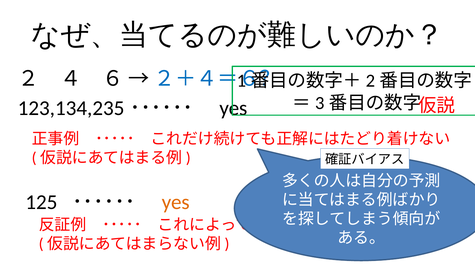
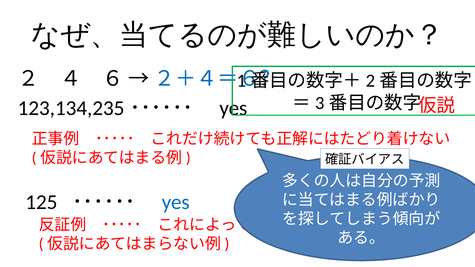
yes at (176, 202) colour: orange -> blue
